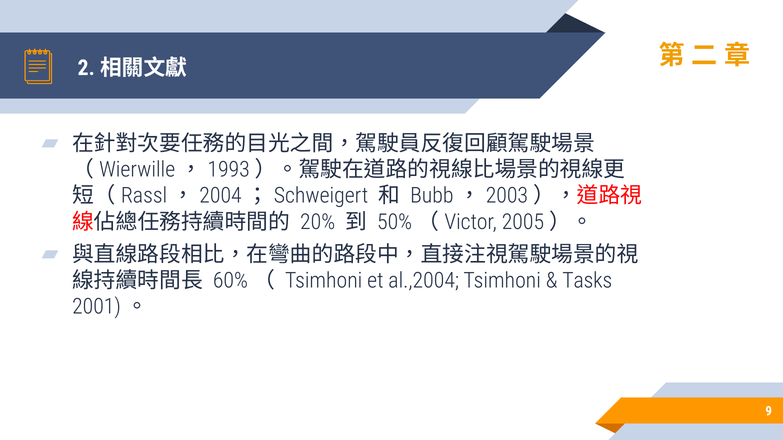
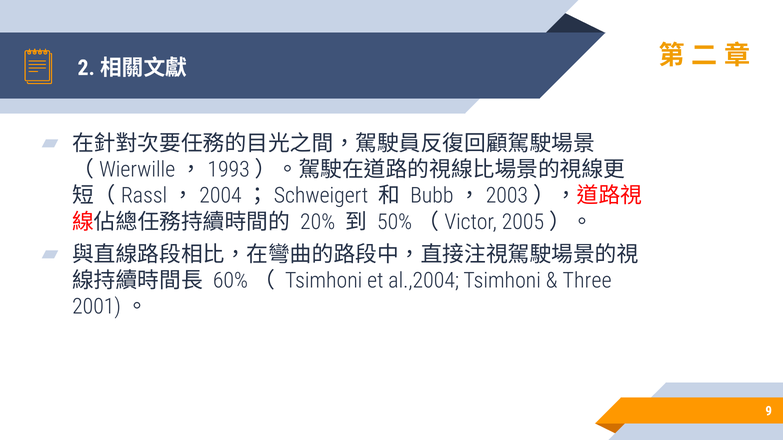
Tasks: Tasks -> Three
